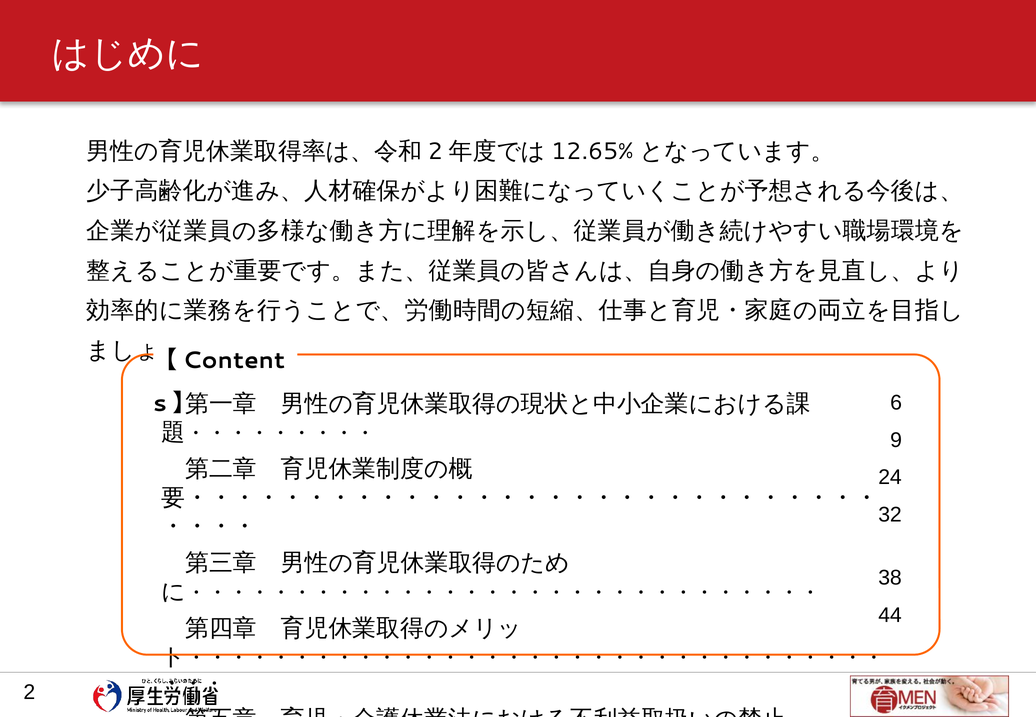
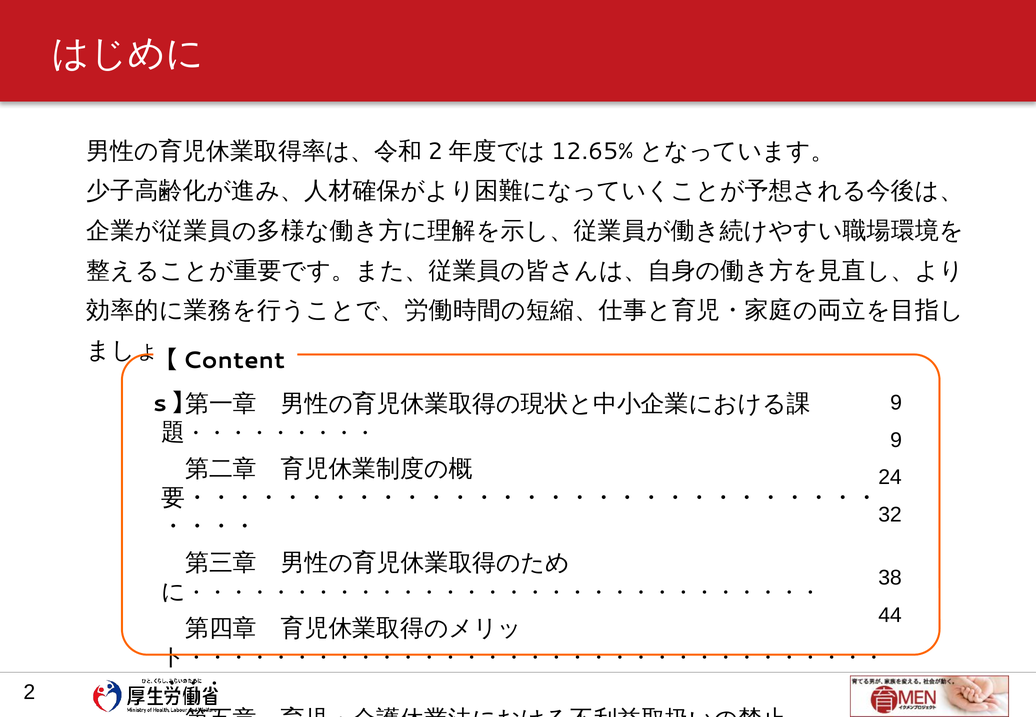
6 at (896, 403): 6 -> 9
